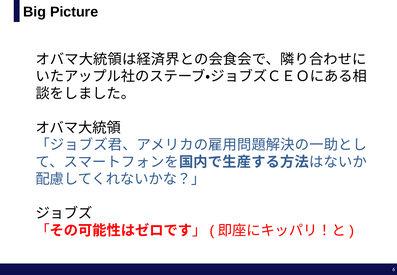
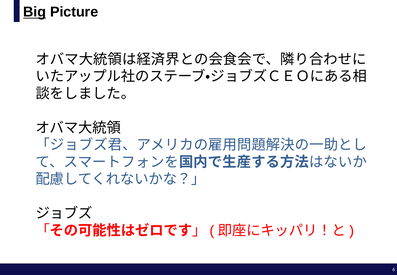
Big underline: none -> present
